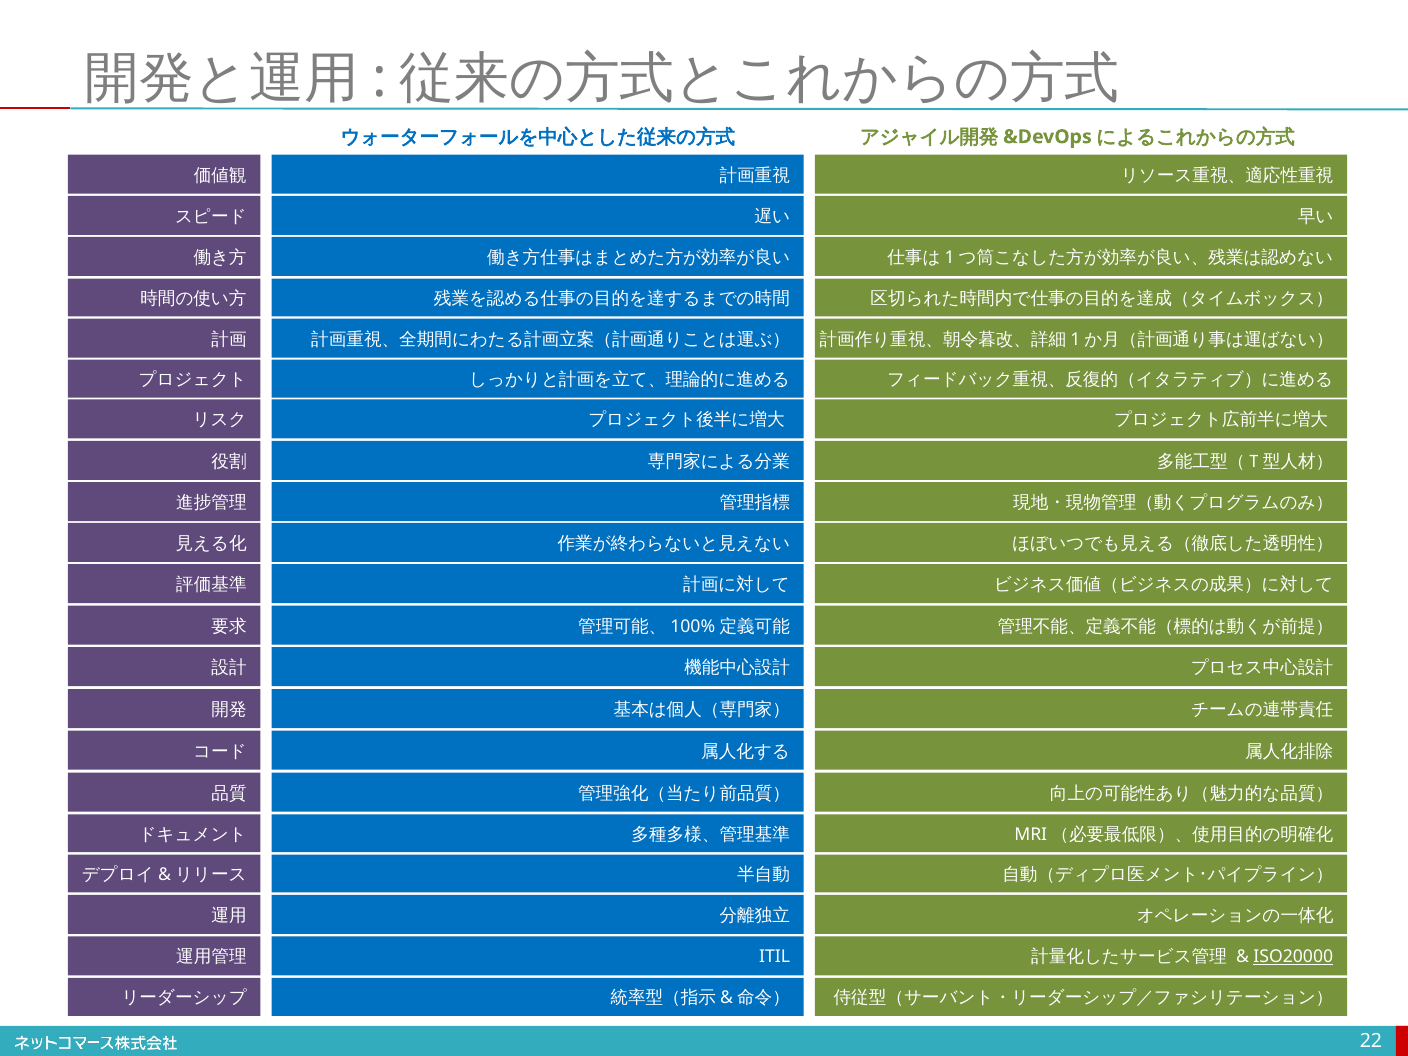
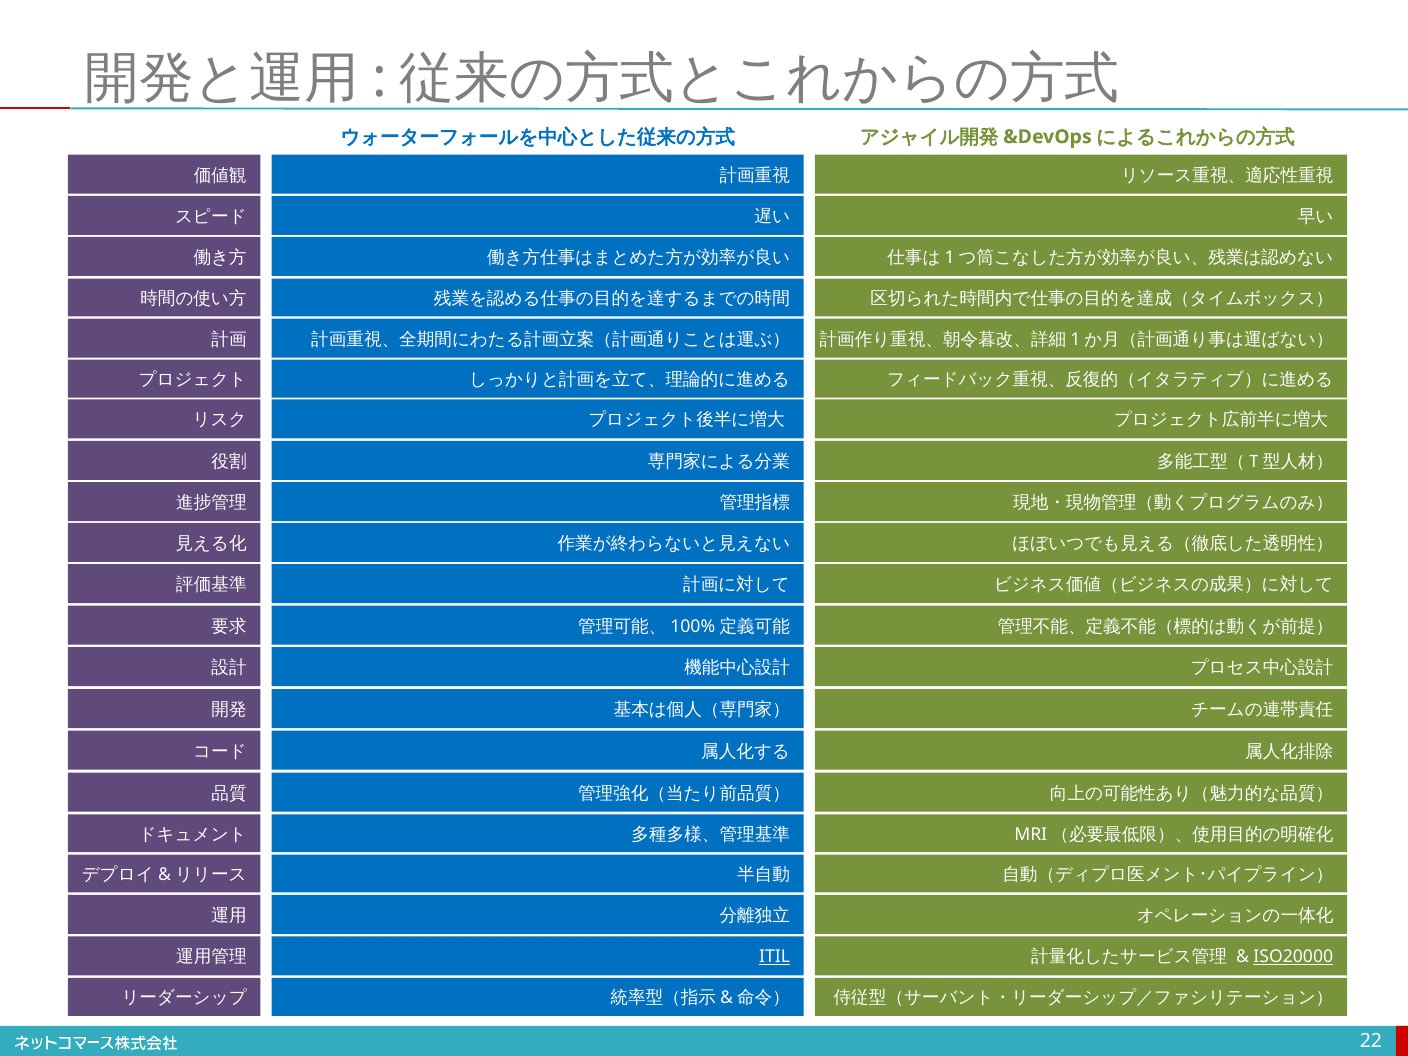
ITIL underline: none -> present
